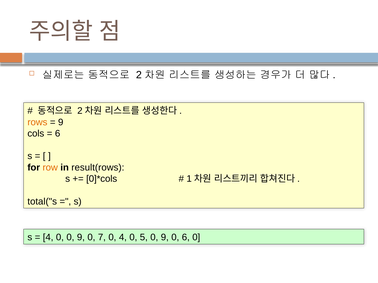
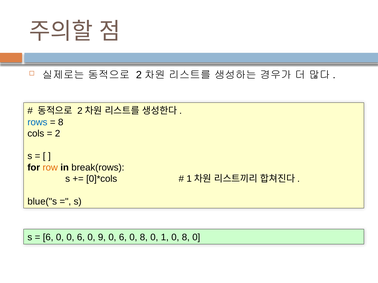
rows colour: orange -> blue
9 at (61, 122): 9 -> 8
6 at (58, 134): 6 -> 2
result(rows: result(rows -> break(rows
total("s: total("s -> blue("s
4 at (48, 238): 4 -> 6
0 0 9: 9 -> 6
7: 7 -> 9
4 at (123, 238): 4 -> 6
5 at (144, 238): 5 -> 8
9 at (165, 238): 9 -> 1
6 at (186, 238): 6 -> 8
